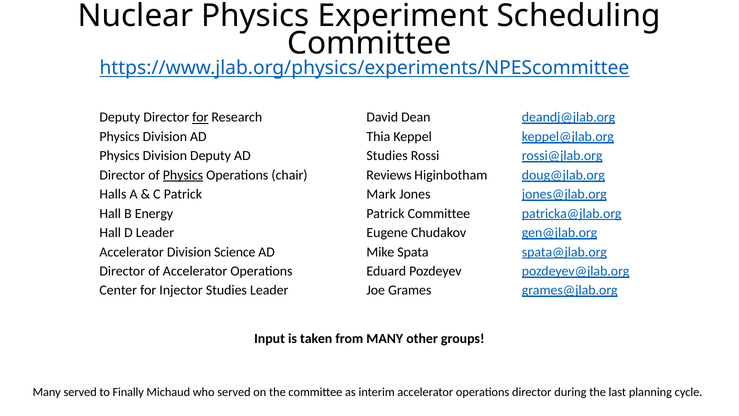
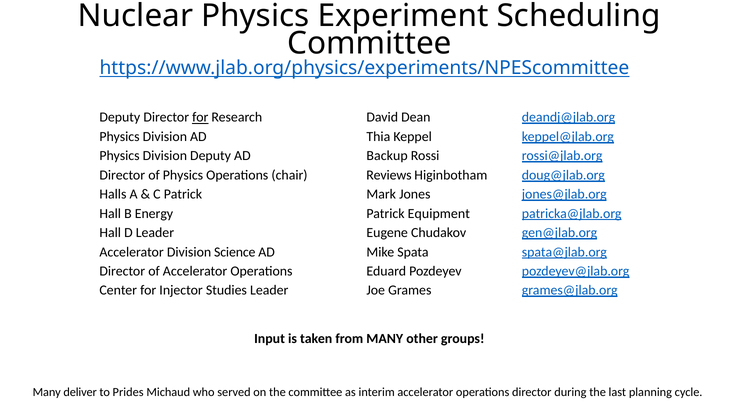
AD Studies: Studies -> Backup
Physics at (183, 175) underline: present -> none
Patrick Committee: Committee -> Equipment
Many served: served -> deliver
Finally: Finally -> Prides
